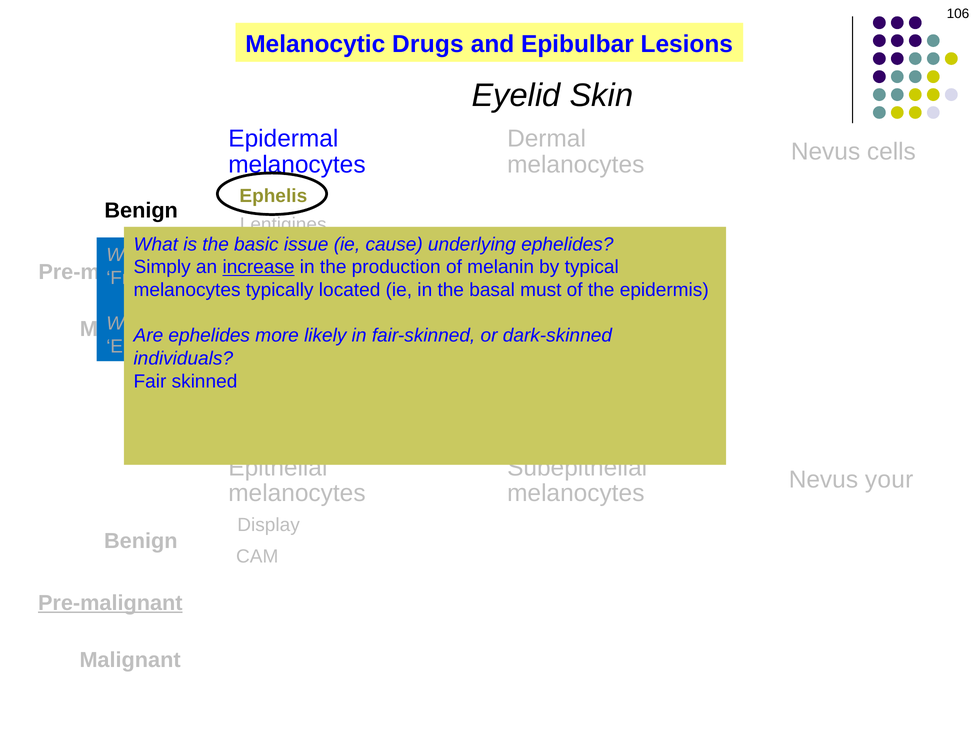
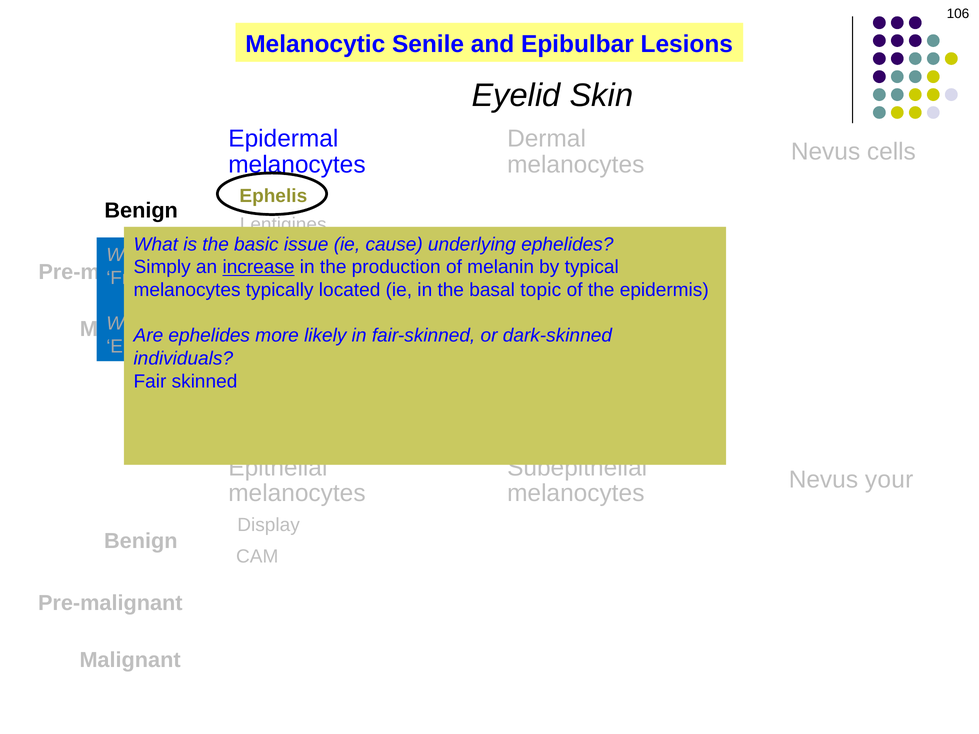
Drugs: Drugs -> Senile
must: must -> topic
Pre-malignant at (110, 603) underline: present -> none
